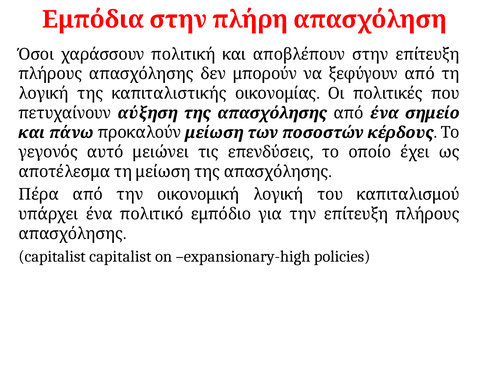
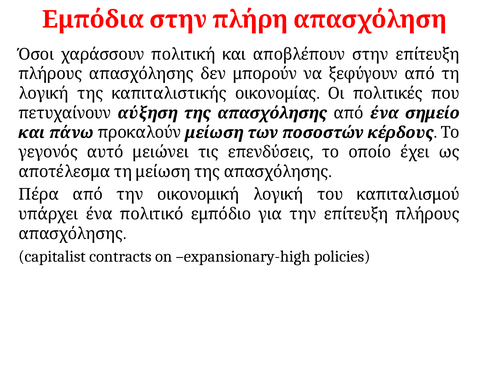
capitalist capitalist: capitalist -> contracts
